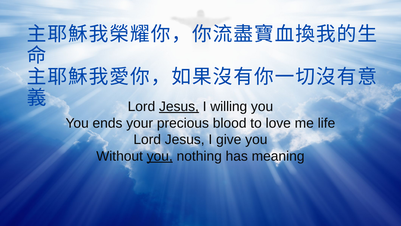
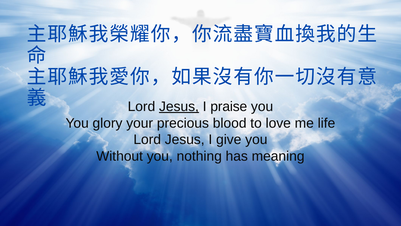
willing: willing -> praise
ends: ends -> glory
you at (160, 156) underline: present -> none
